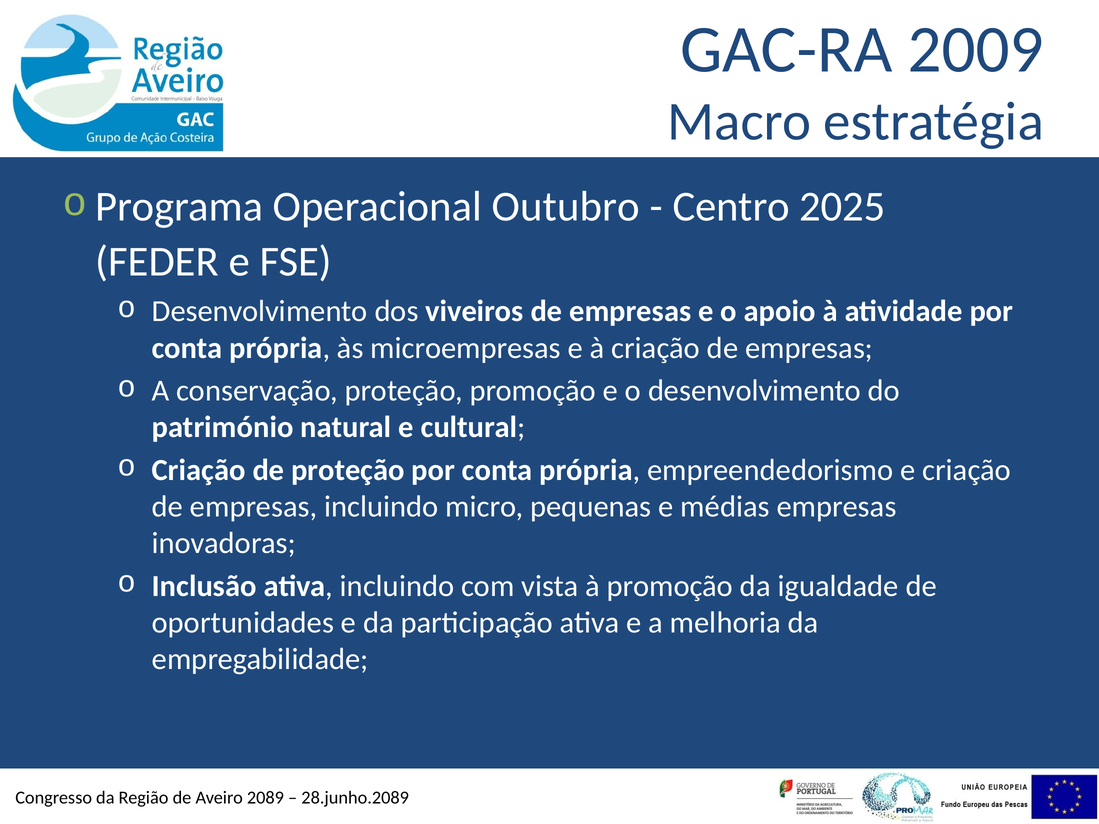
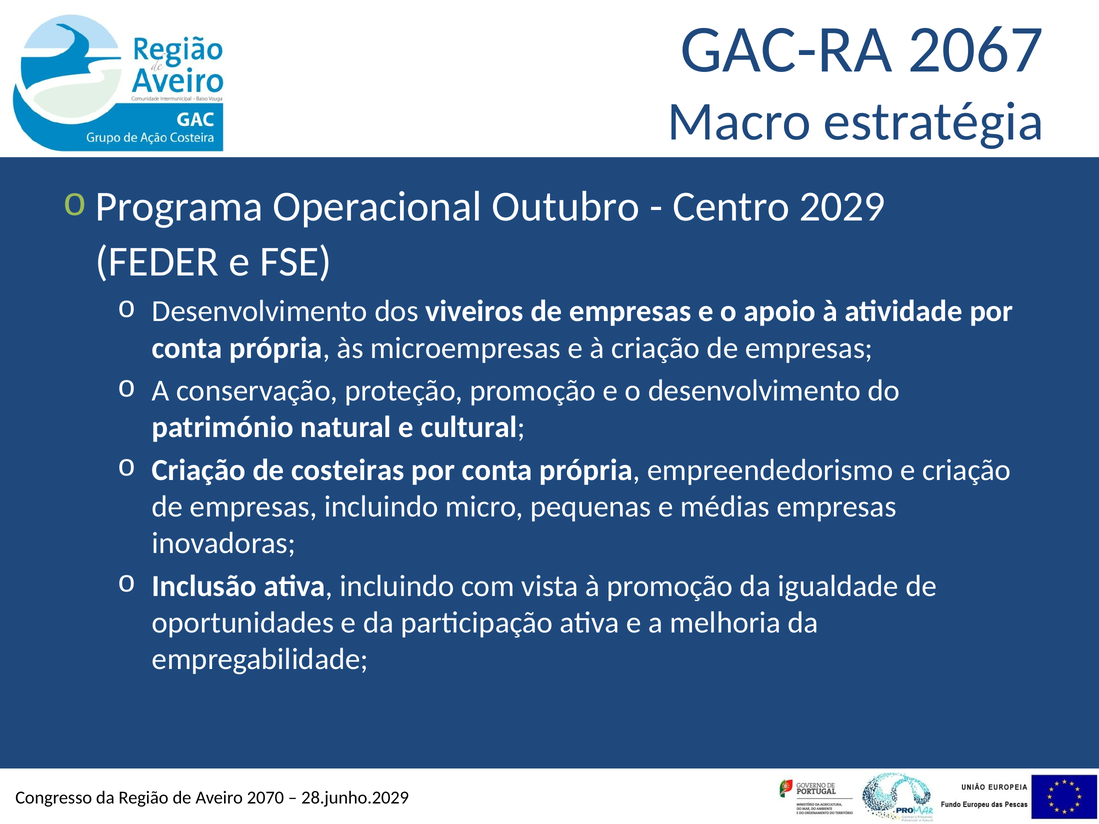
2009: 2009 -> 2067
2025: 2025 -> 2029
de proteção: proteção -> costeiras
2089: 2089 -> 2070
28.junho.2089: 28.junho.2089 -> 28.junho.2029
